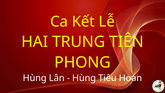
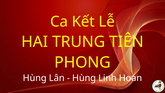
Tiêu: Tiêu -> Linh
